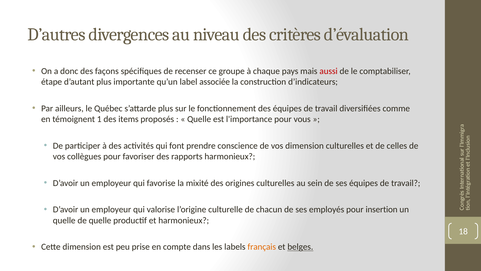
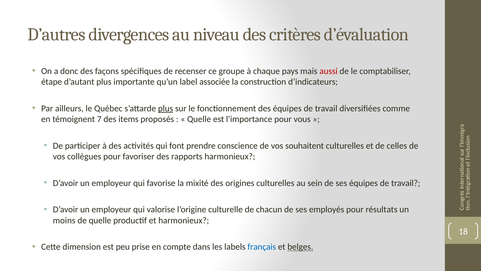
plus at (166, 108) underline: none -> present
1: 1 -> 7
vos dimension: dimension -> souhaitent
insertion: insertion -> résultats
quelle at (64, 220): quelle -> moins
français colour: orange -> blue
